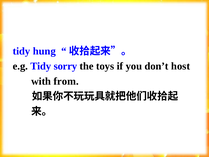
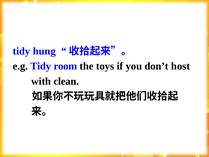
sorry: sorry -> room
from: from -> clean
